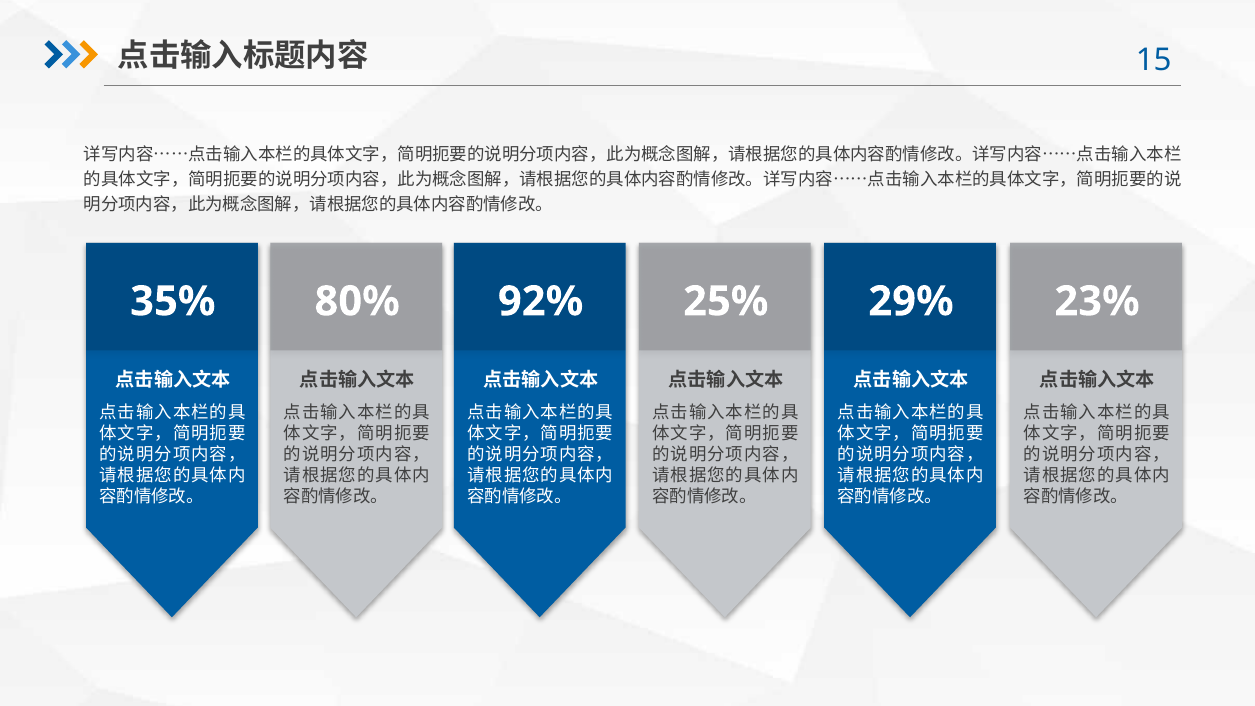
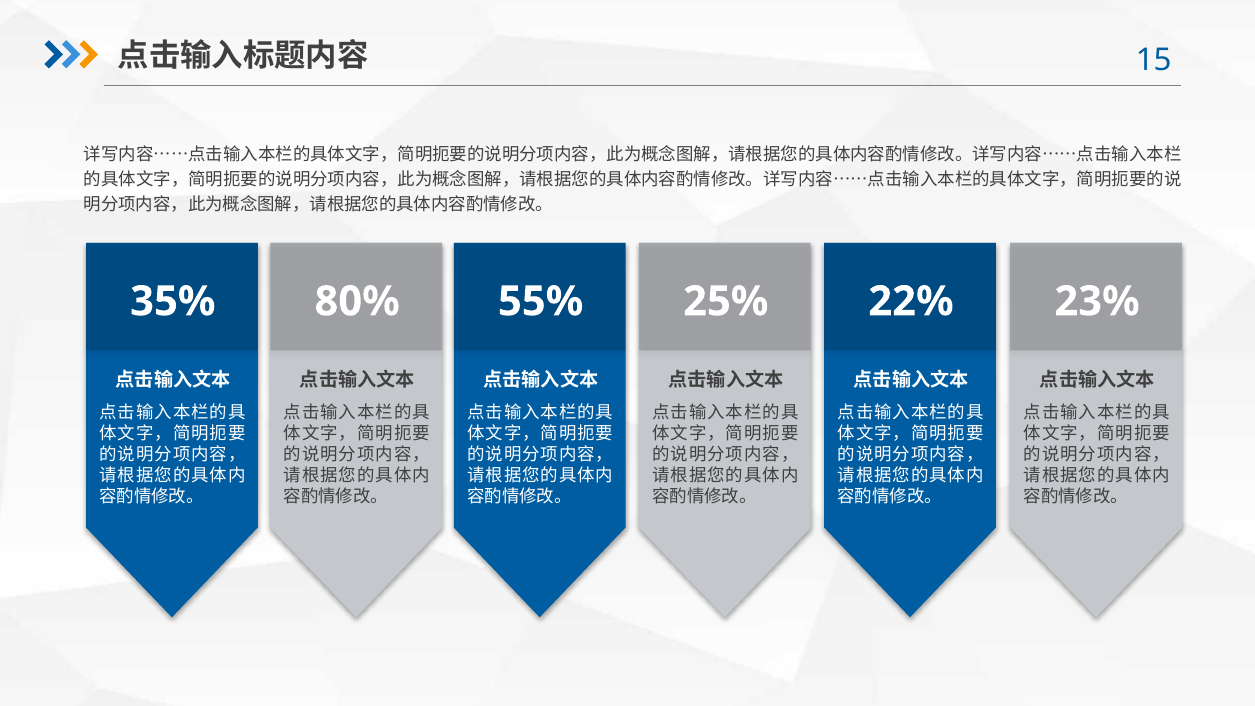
92%: 92% -> 55%
29%: 29% -> 22%
